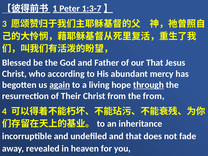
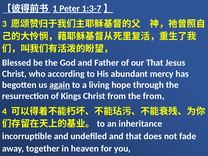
through underline: present -> none
Their: Their -> Kings
revealed: revealed -> together
